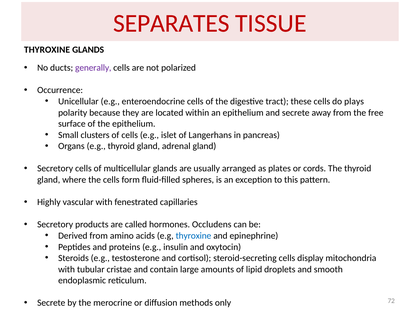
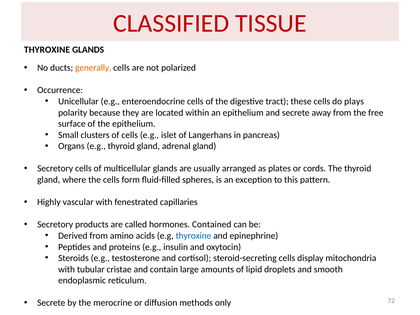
SEPARATES: SEPARATES -> CLASSIFIED
generally colour: purple -> orange
Occludens: Occludens -> Contained
